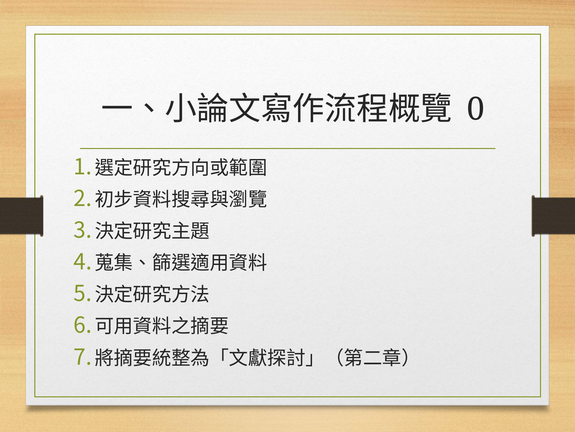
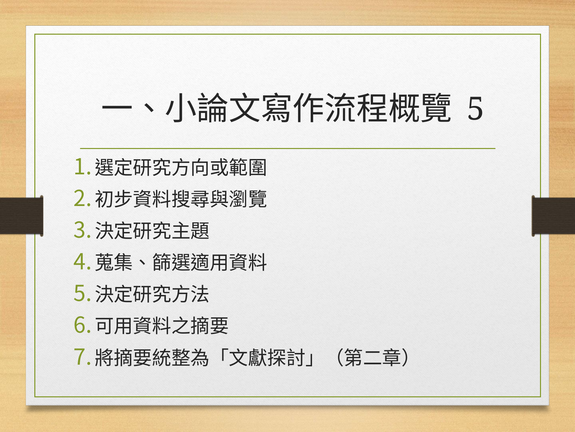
0 at (476, 109): 0 -> 5
